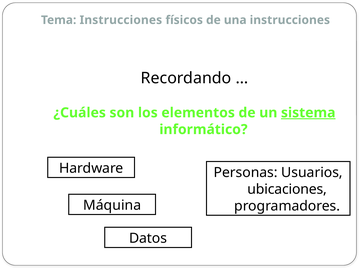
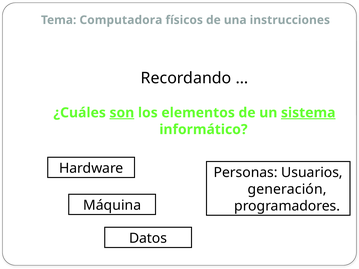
Tema Instrucciones: Instrucciones -> Computadora
son underline: none -> present
ubicaciones: ubicaciones -> generación
